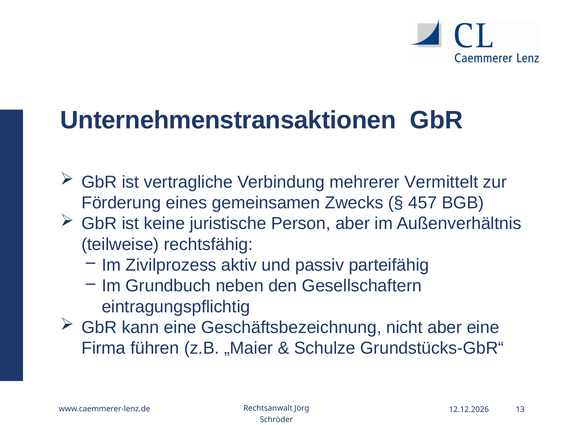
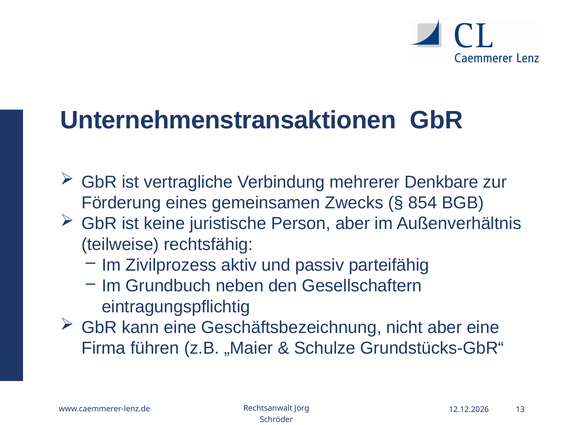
Vermittelt: Vermittelt -> Denkbare
457: 457 -> 854
